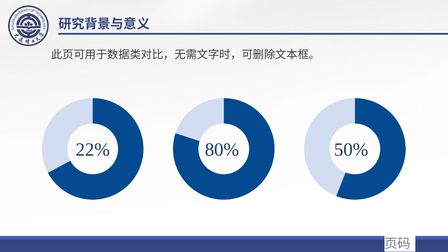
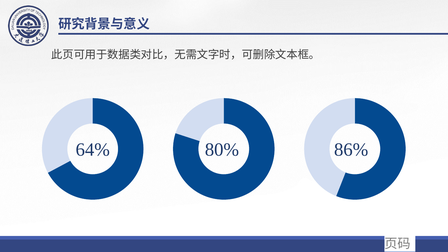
22%: 22% -> 64%
50%: 50% -> 86%
